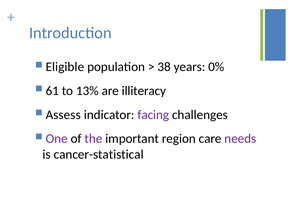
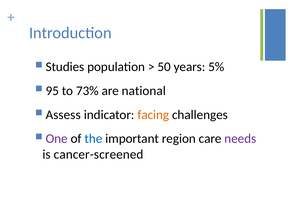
Eligible: Eligible -> Studies
38: 38 -> 50
0%: 0% -> 5%
61: 61 -> 95
13%: 13% -> 73%
illiteracy: illiteracy -> national
facing colour: purple -> orange
the colour: purple -> blue
cancer-statistical: cancer-statistical -> cancer-screened
